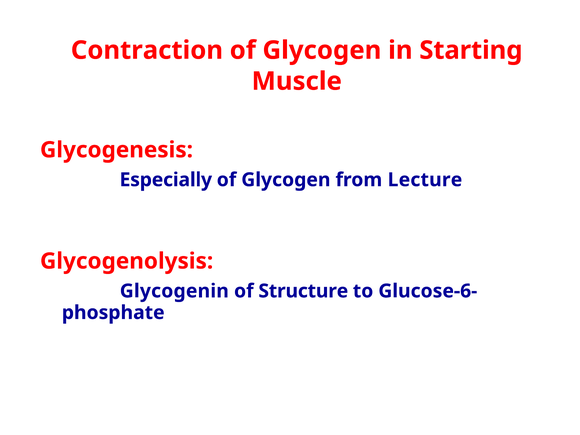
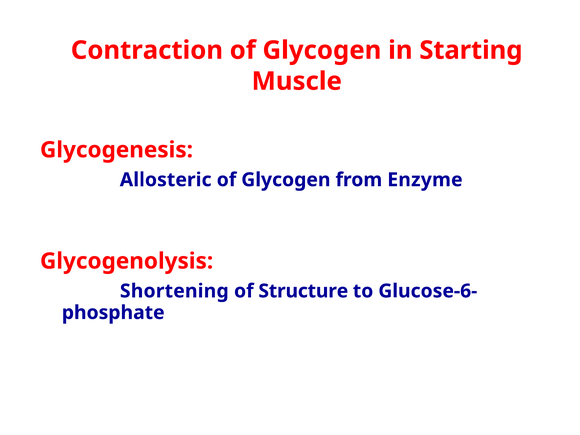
Especially: Especially -> Allosteric
Lecture: Lecture -> Enzyme
Glycogenin: Glycogenin -> Shortening
